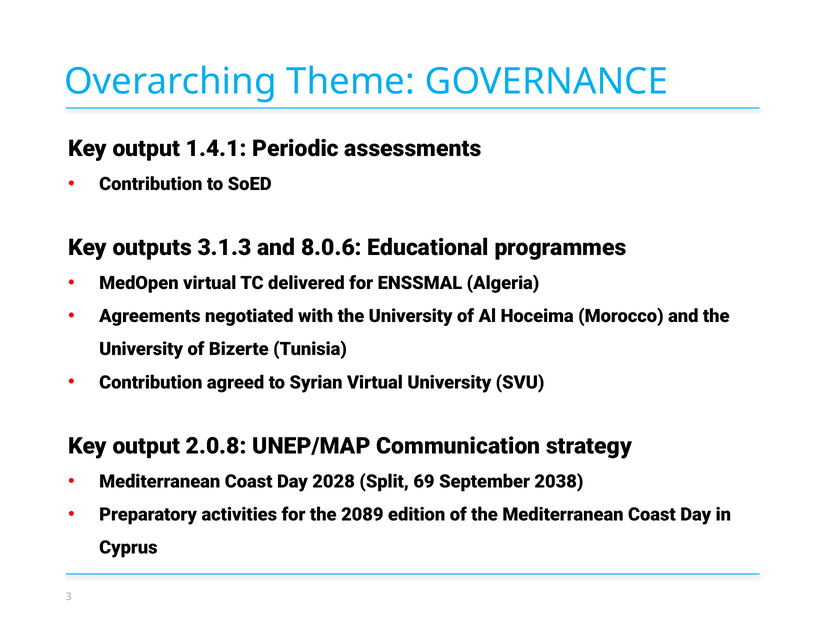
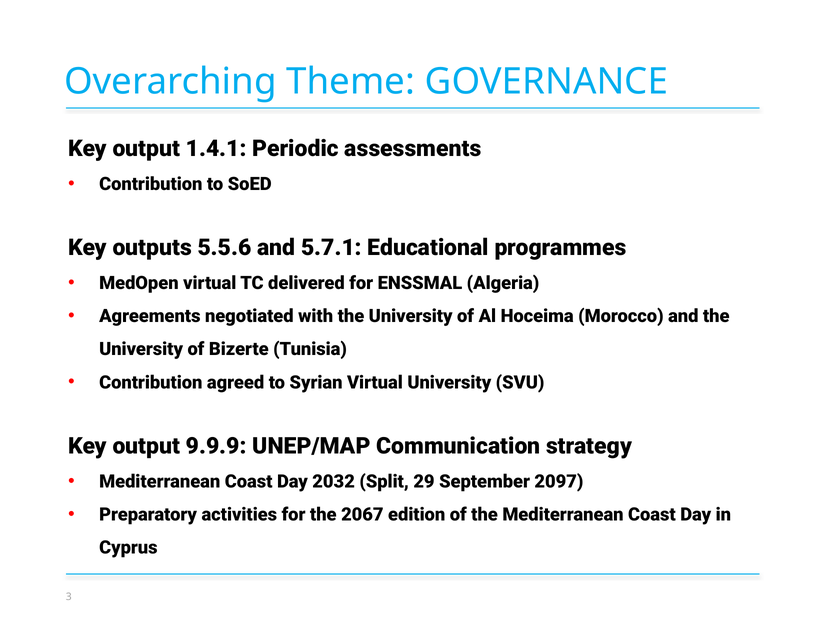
3.1.3: 3.1.3 -> 5.5.6
8.0.6: 8.0.6 -> 5.7.1
2.0.8: 2.0.8 -> 9.9.9
2028: 2028 -> 2032
69: 69 -> 29
2038: 2038 -> 2097
2089: 2089 -> 2067
